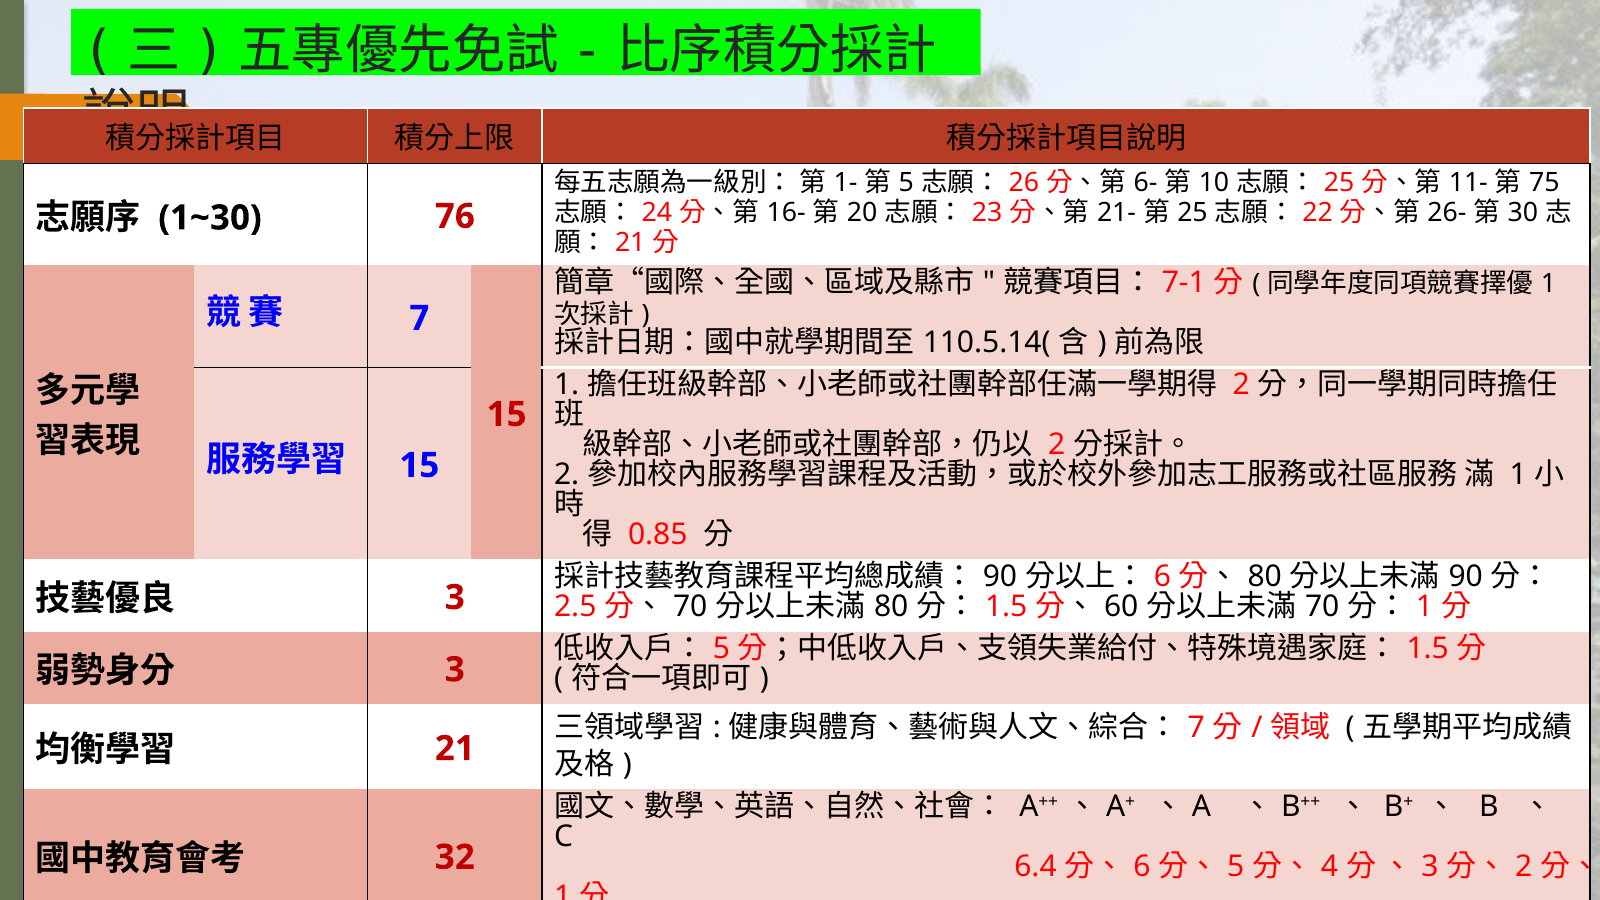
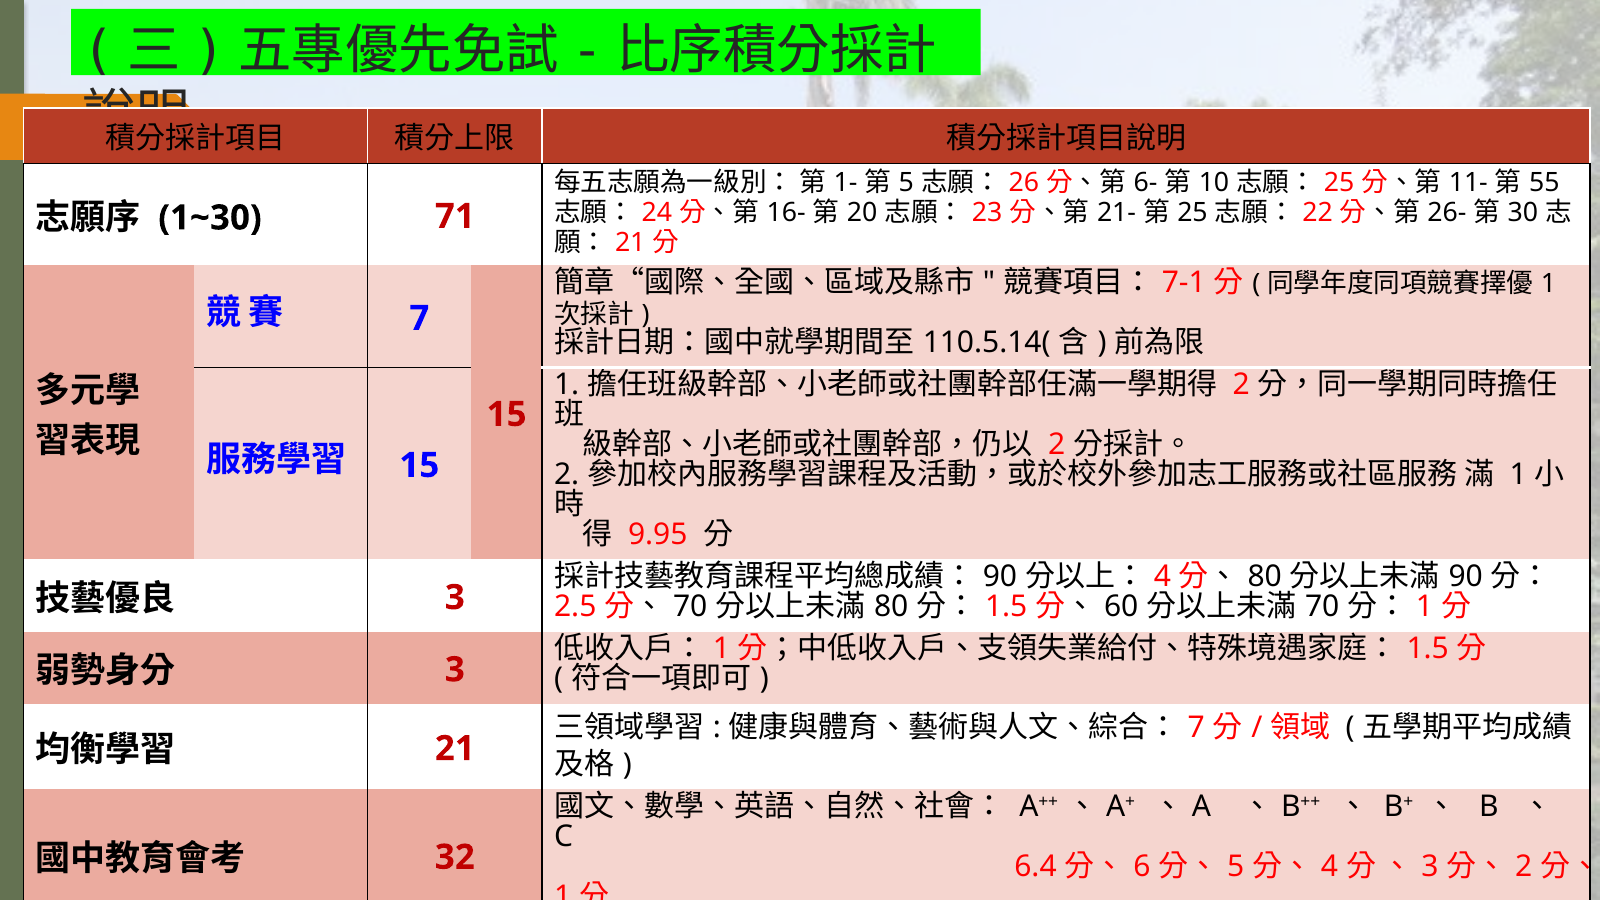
75: 75 -> 55
76: 76 -> 71
0.85: 0.85 -> 9.95
6 at (1162, 577): 6 -> 4
5 at (721, 649): 5 -> 1
